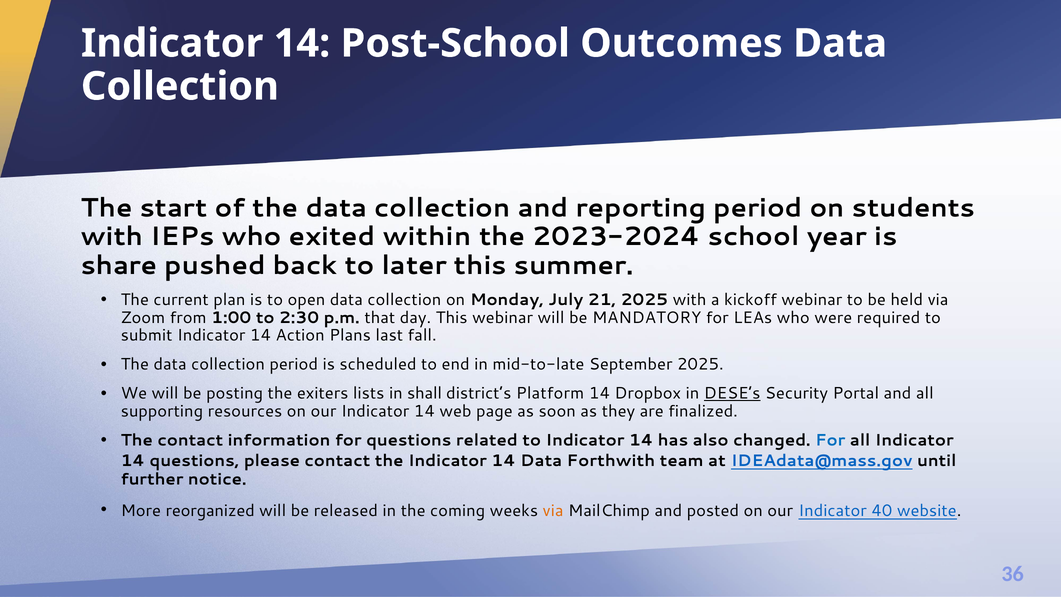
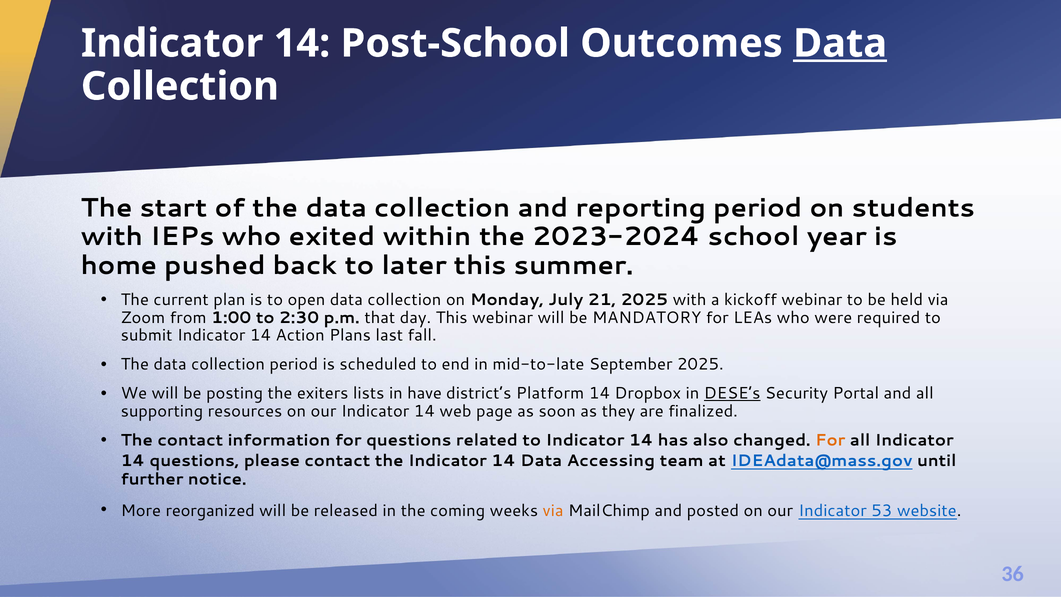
Data at (840, 43) underline: none -> present
share: share -> home
shall: shall -> have
For at (830, 440) colour: blue -> orange
Forthwith: Forthwith -> Accessing
40: 40 -> 53
